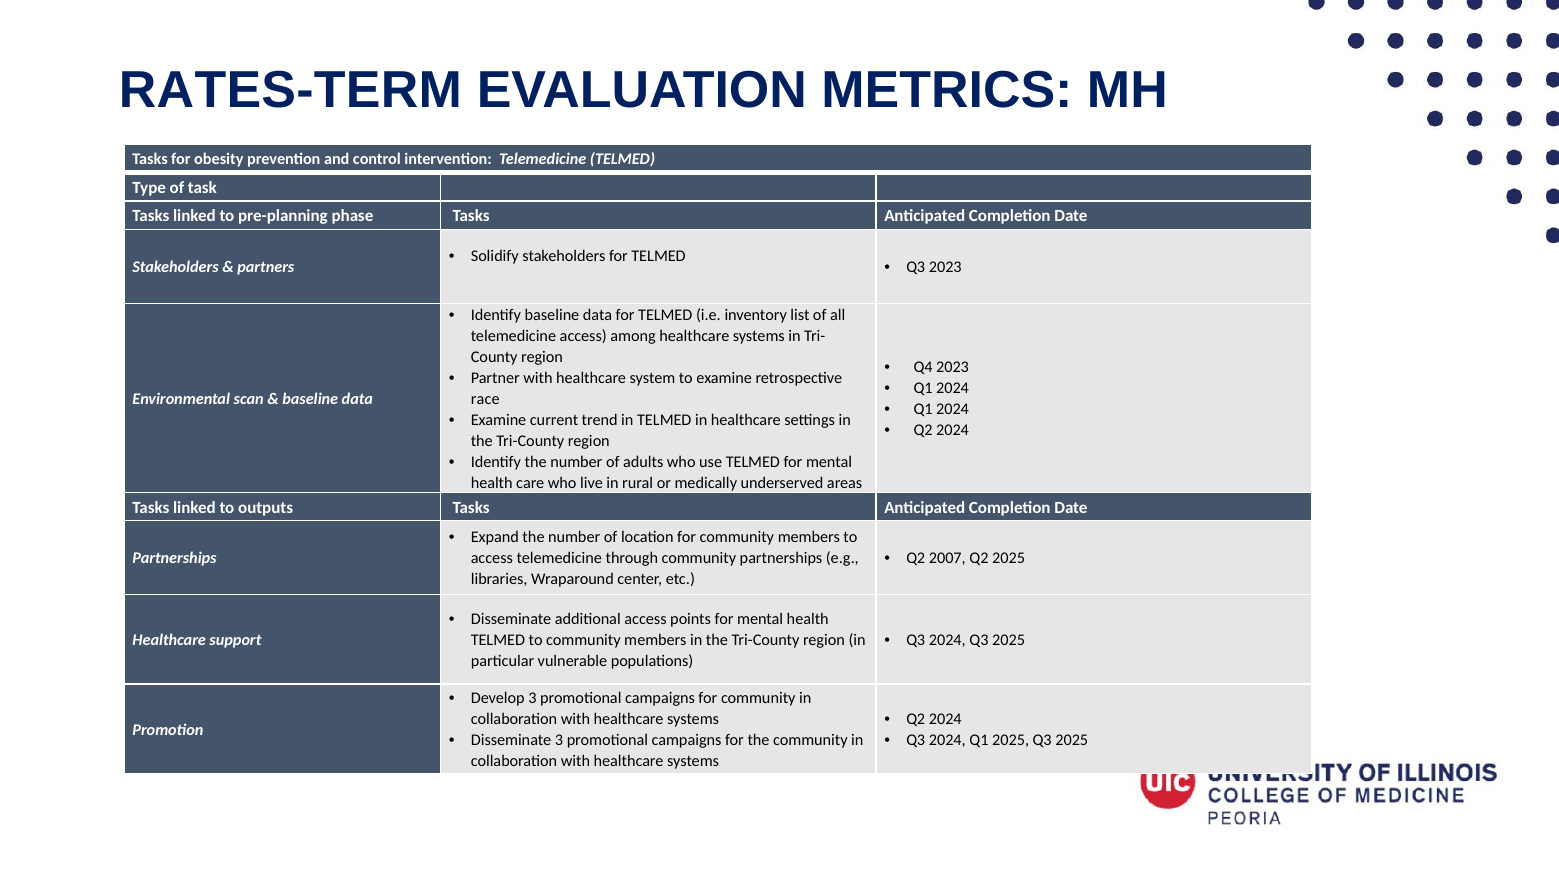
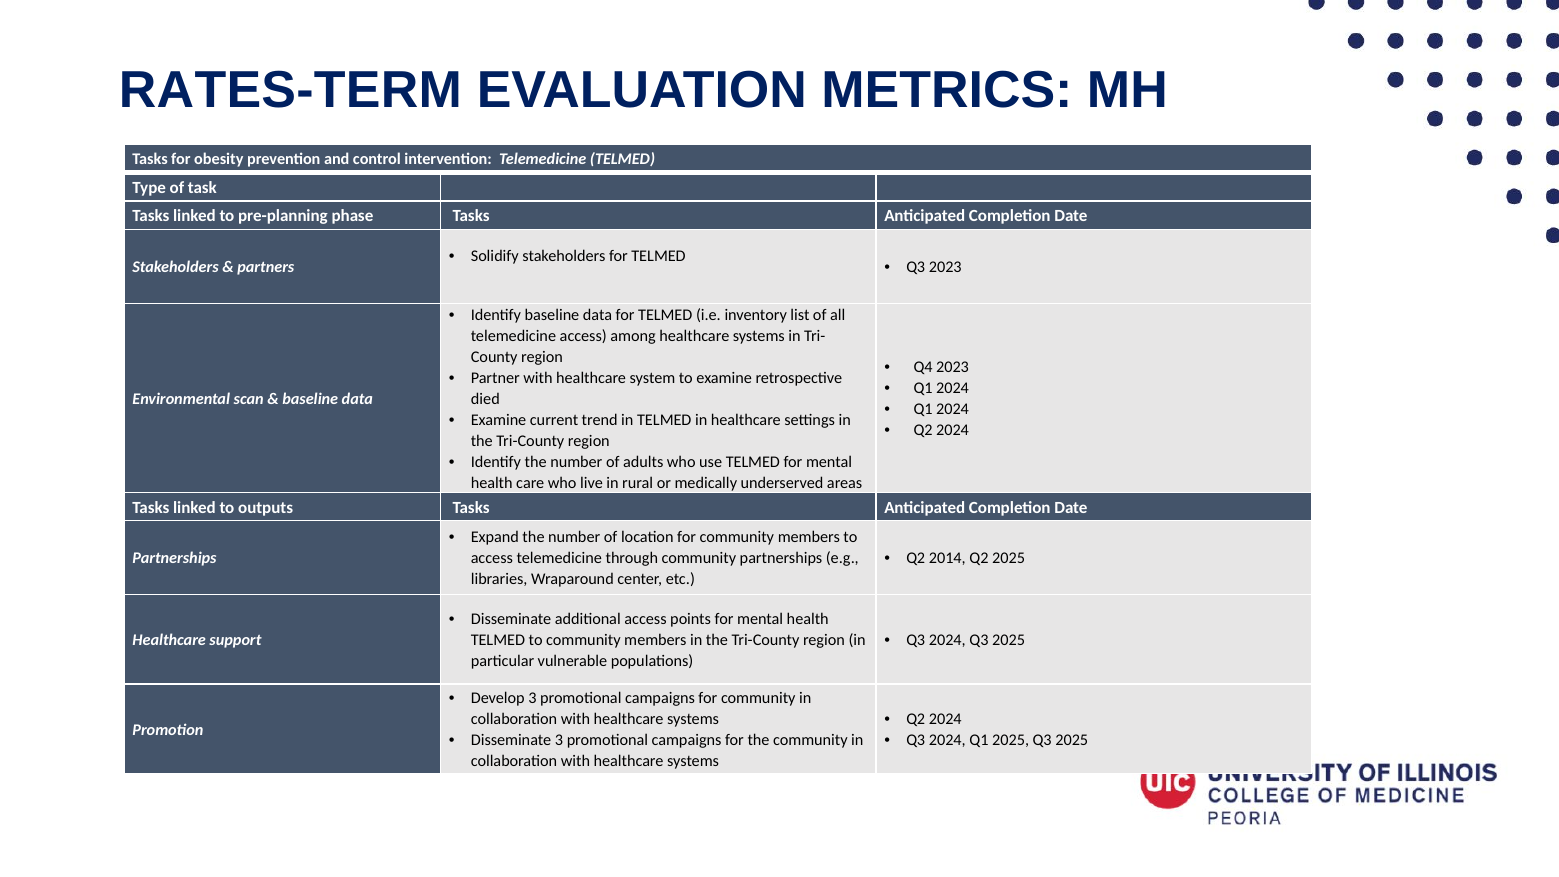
race: race -> died
2007: 2007 -> 2014
